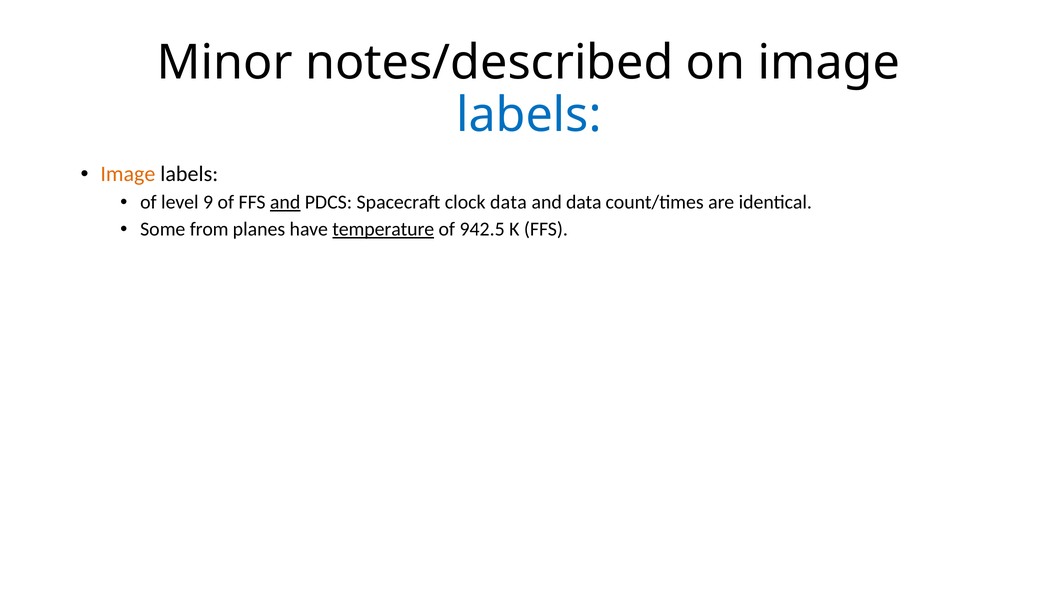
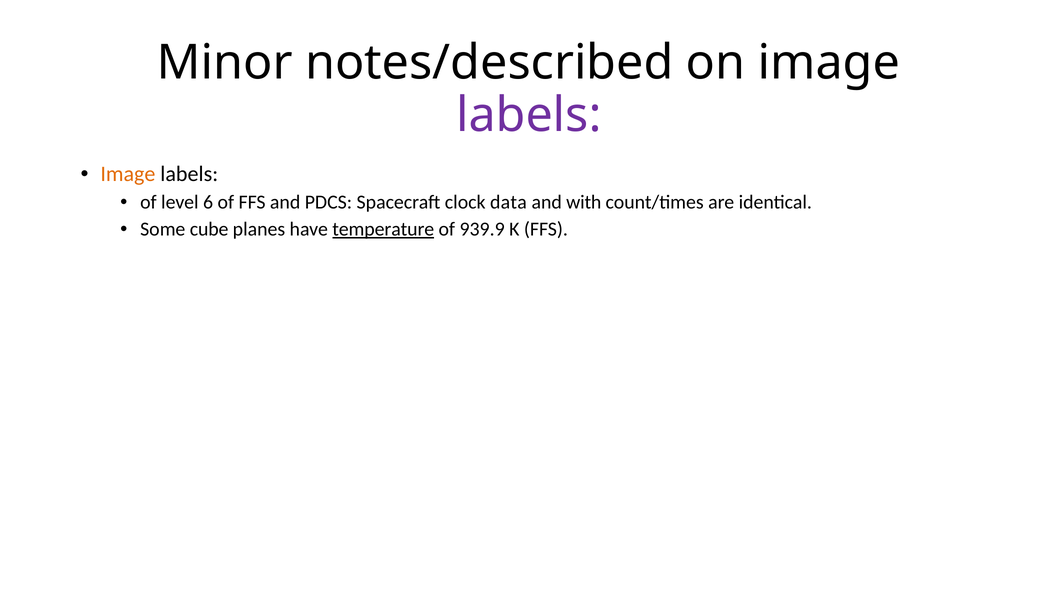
labels at (529, 115) colour: blue -> purple
9: 9 -> 6
and at (285, 202) underline: present -> none
and data: data -> with
from: from -> cube
942.5: 942.5 -> 939.9
